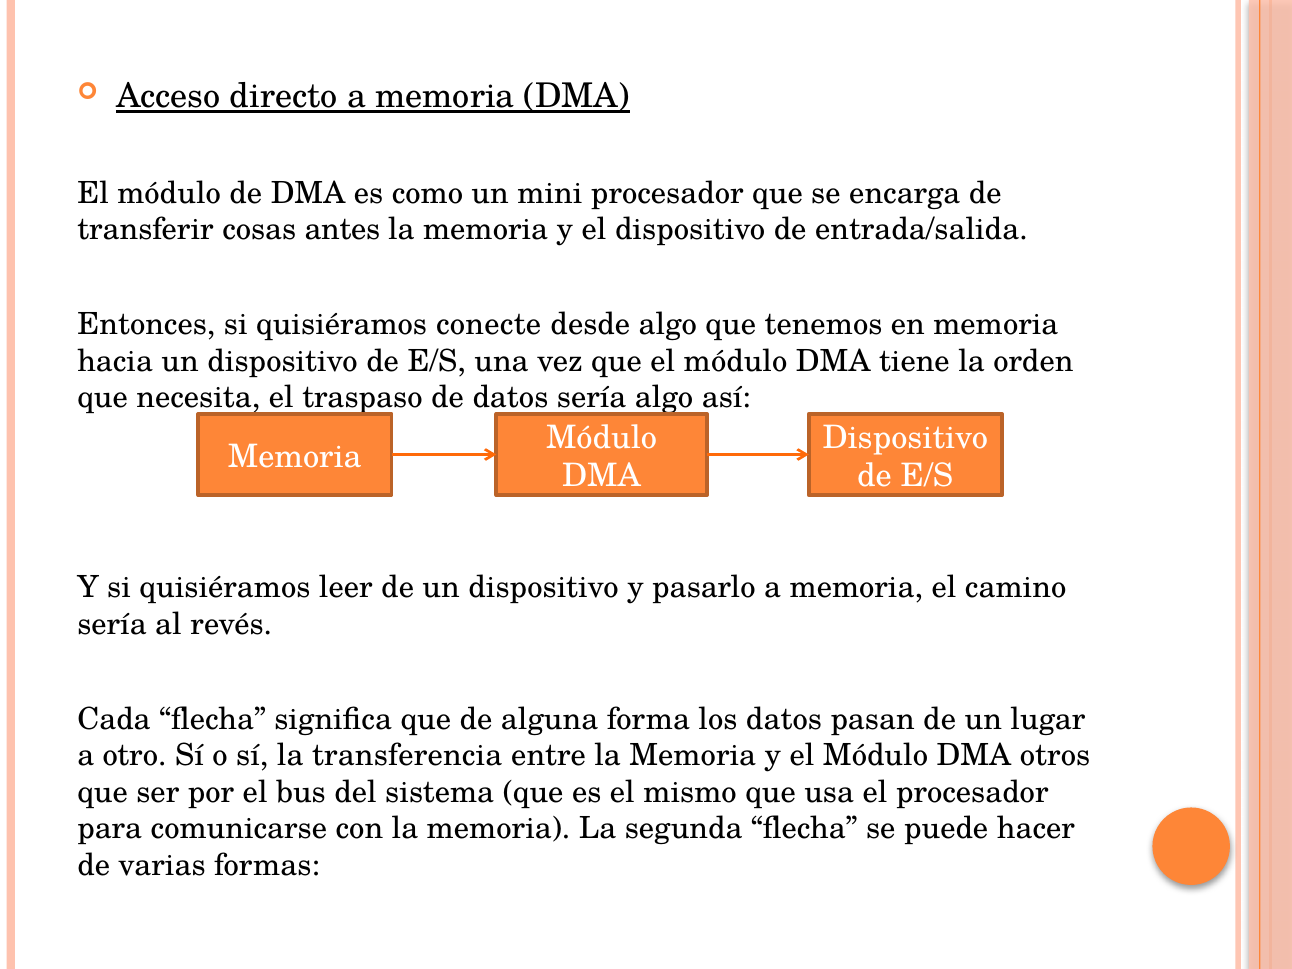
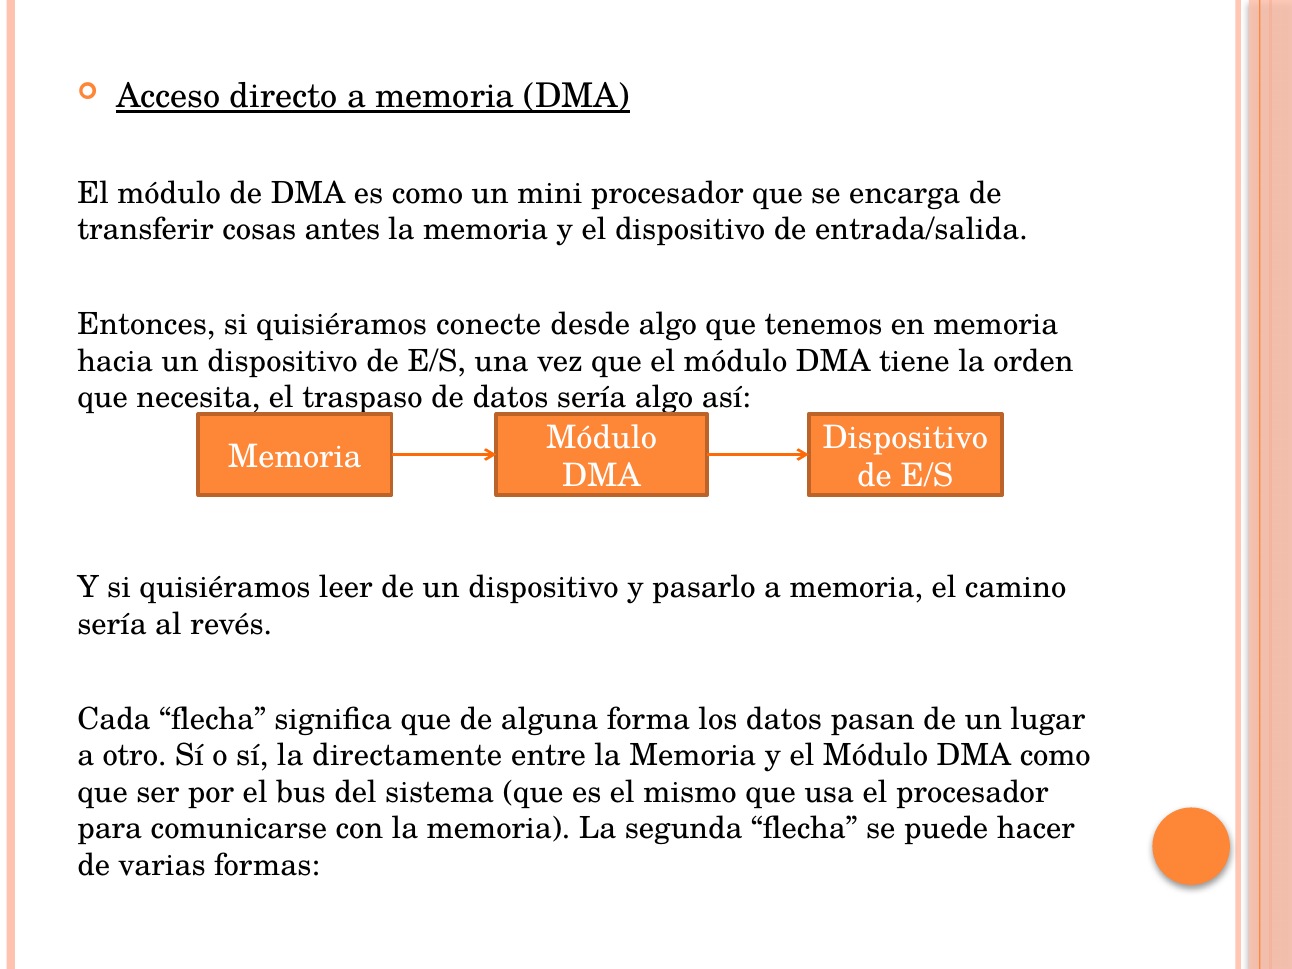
transferencia: transferencia -> directamente
DMA otros: otros -> como
